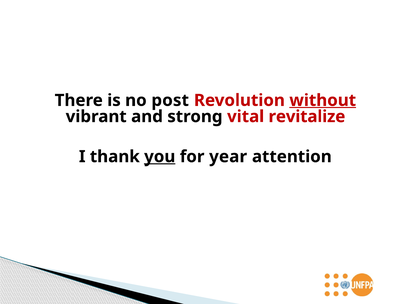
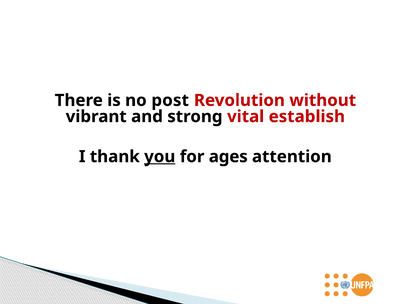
without underline: present -> none
revitalize: revitalize -> establish
year: year -> ages
